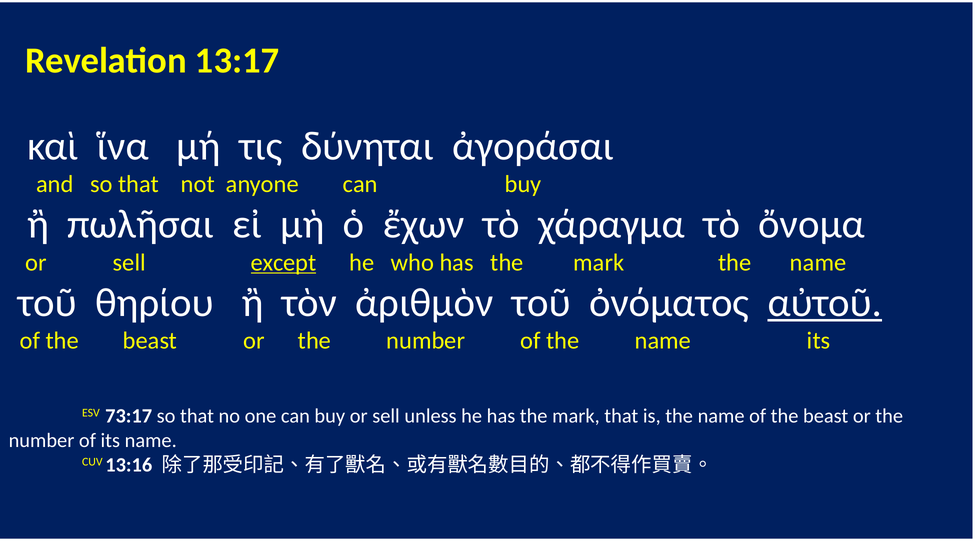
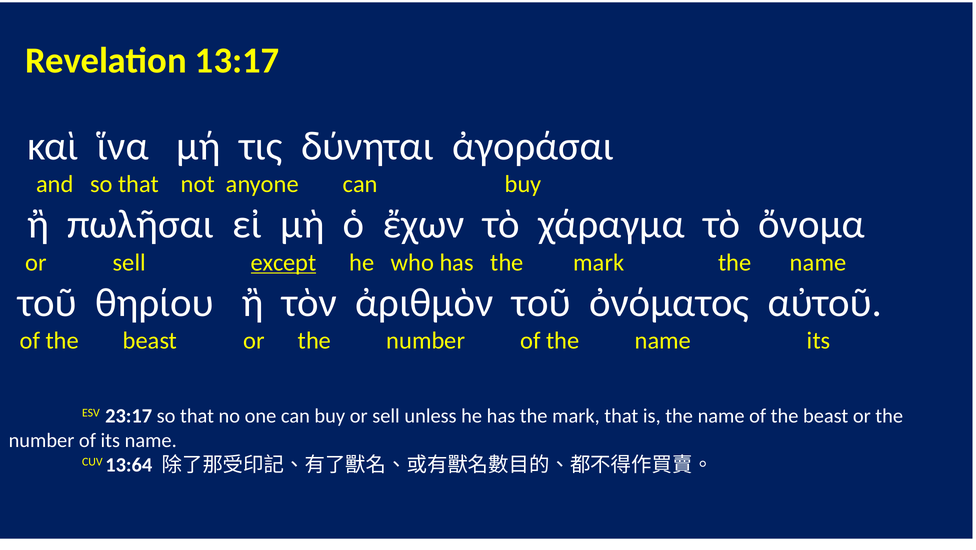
αὐτοῦ underline: present -> none
73:17: 73:17 -> 23:17
13:16: 13:16 -> 13:64
